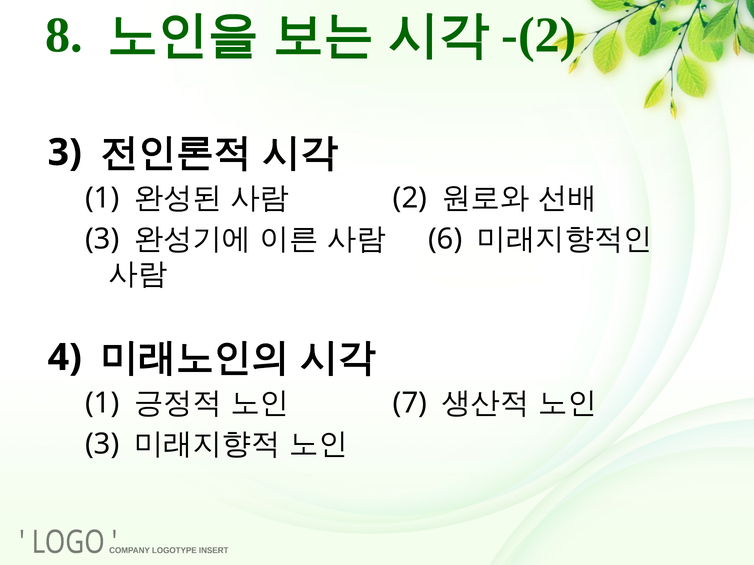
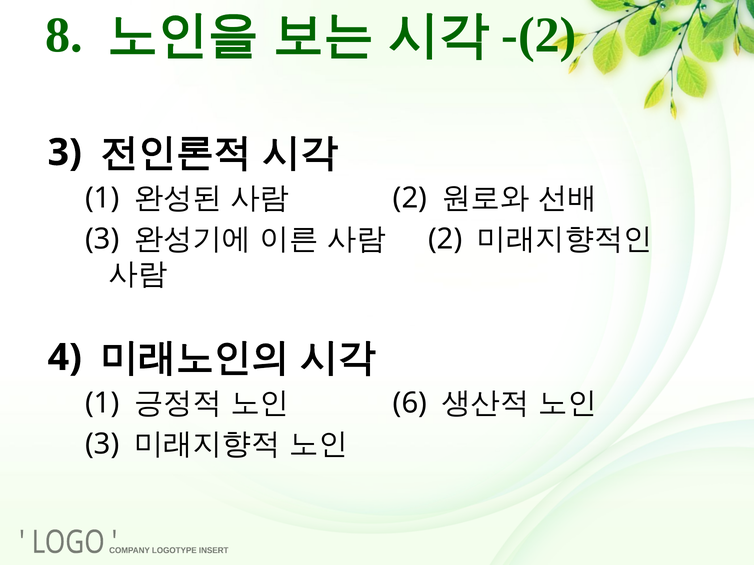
6 at (445, 239): 6 -> 2
7: 7 -> 6
